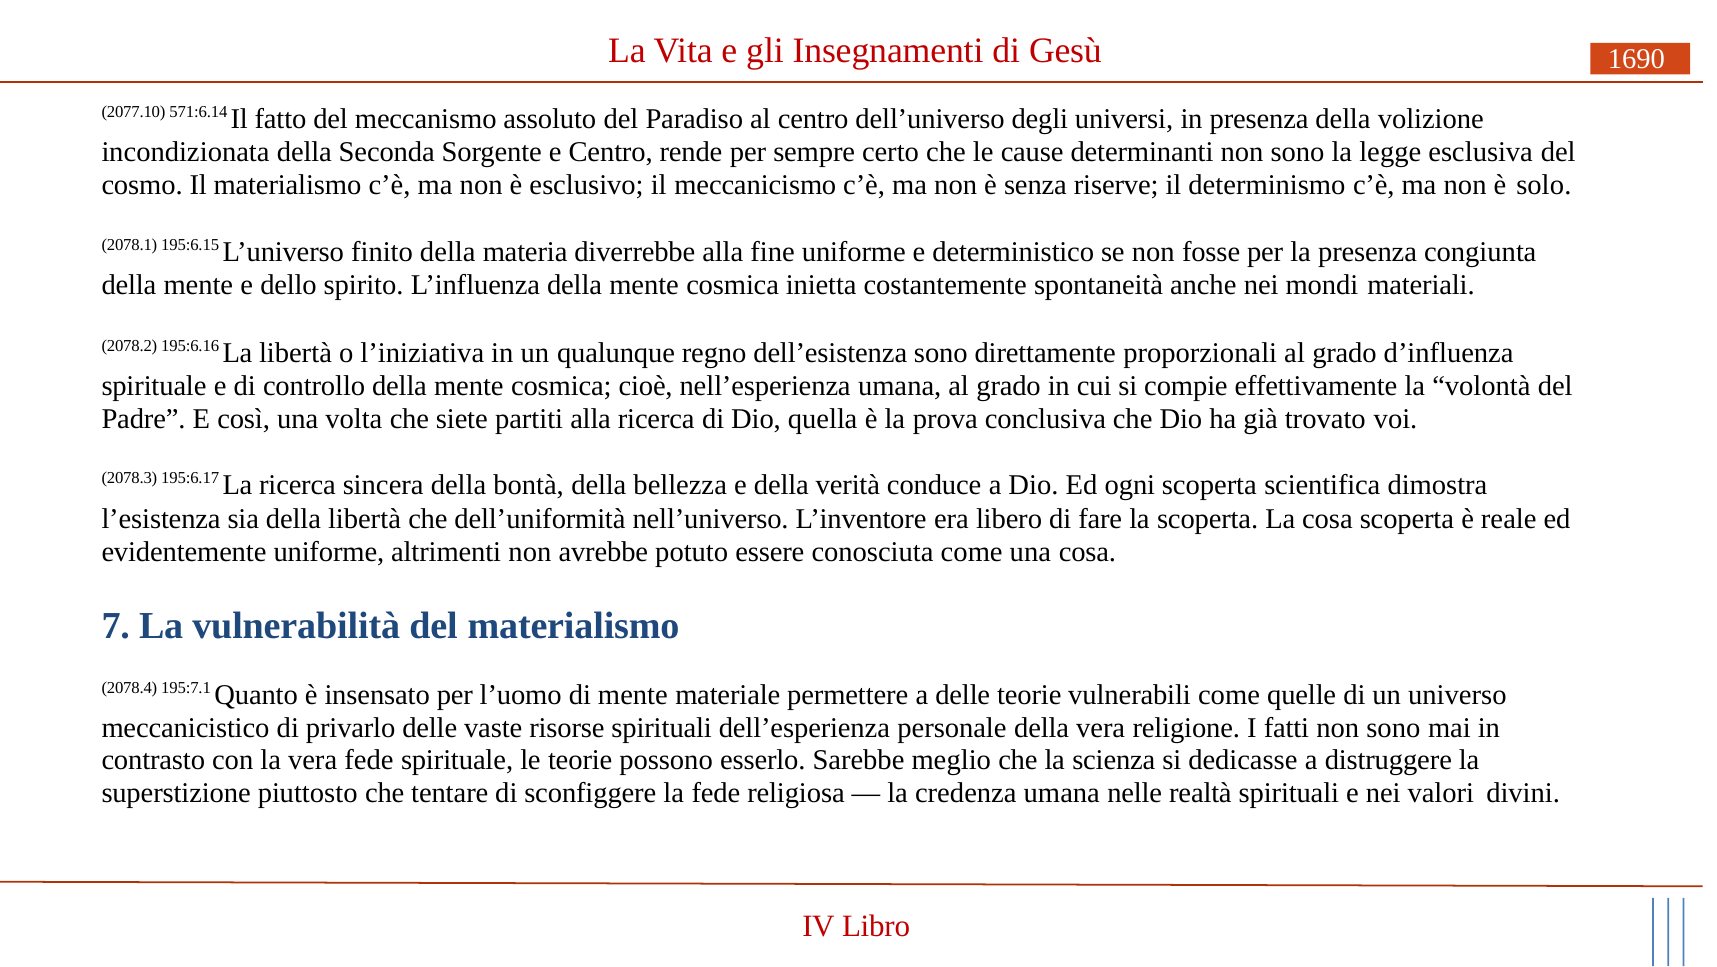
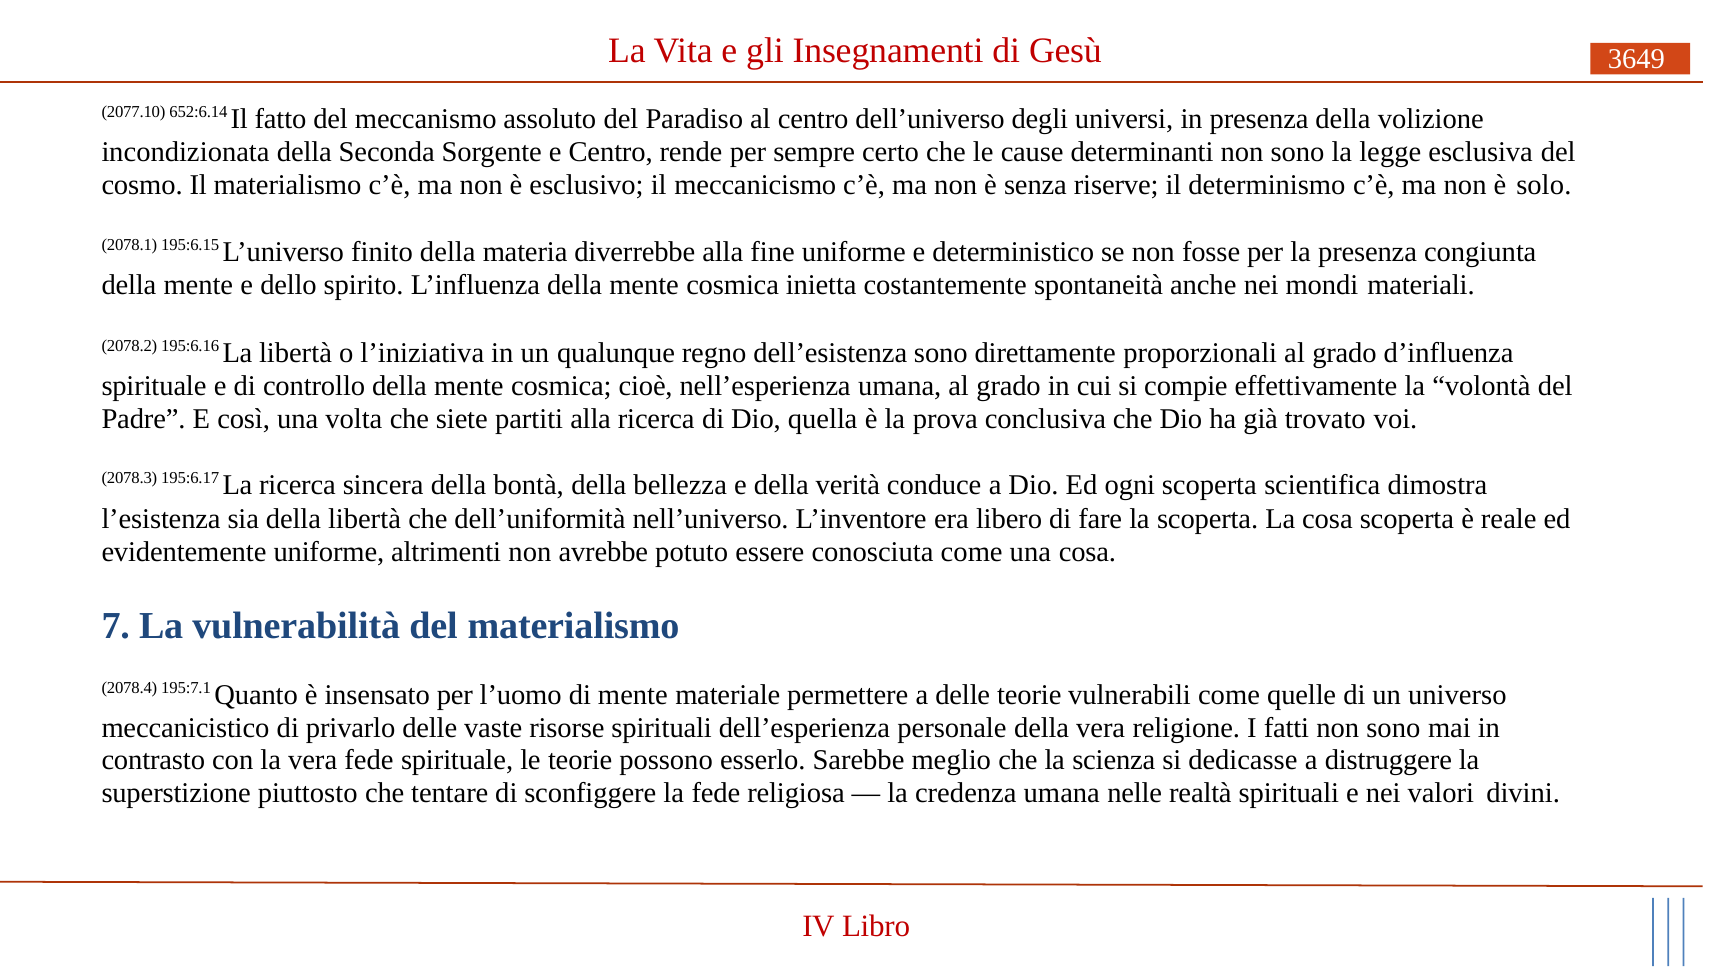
1690: 1690 -> 3649
571:6.14: 571:6.14 -> 652:6.14
